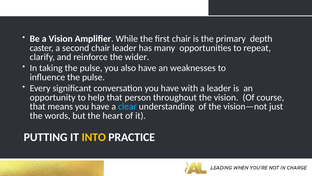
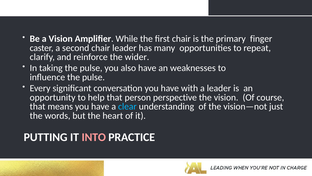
depth: depth -> finger
throughout: throughout -> perspective
INTO colour: yellow -> pink
